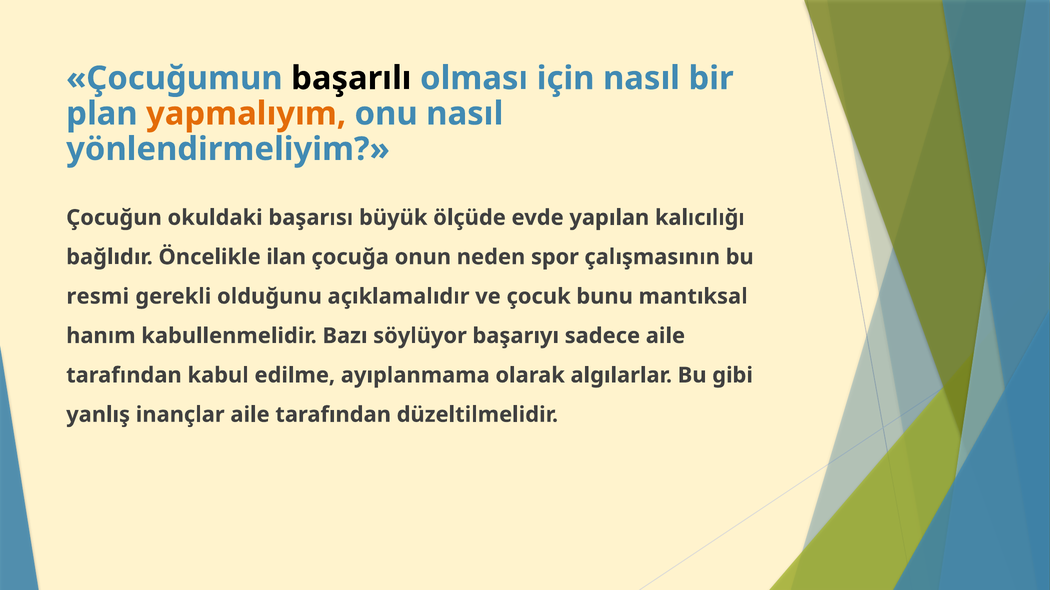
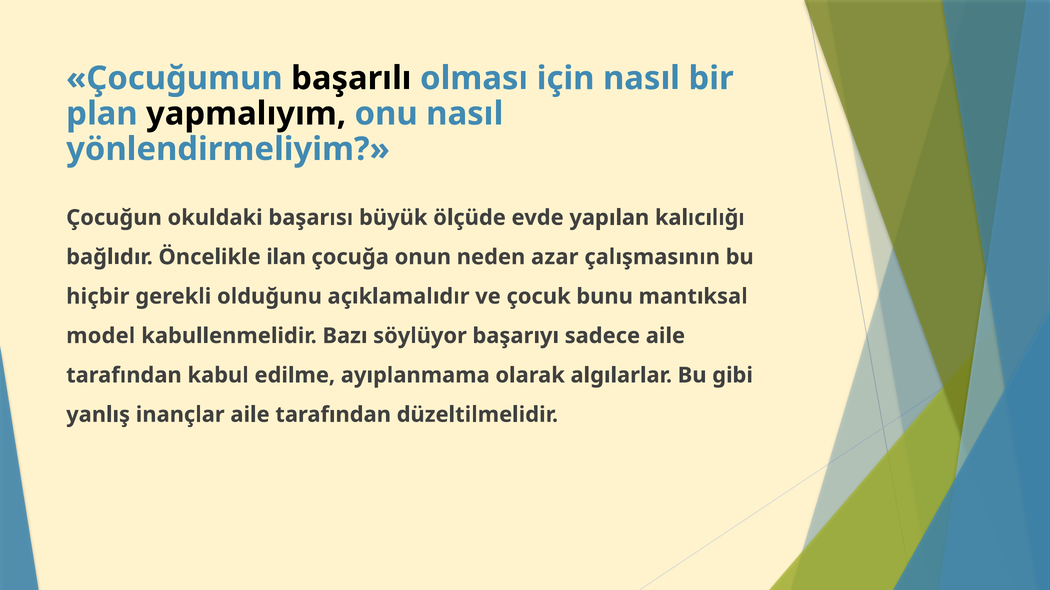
yapmalıyım colour: orange -> black
spor: spor -> azar
resmi: resmi -> hiçbir
hanım: hanım -> model
